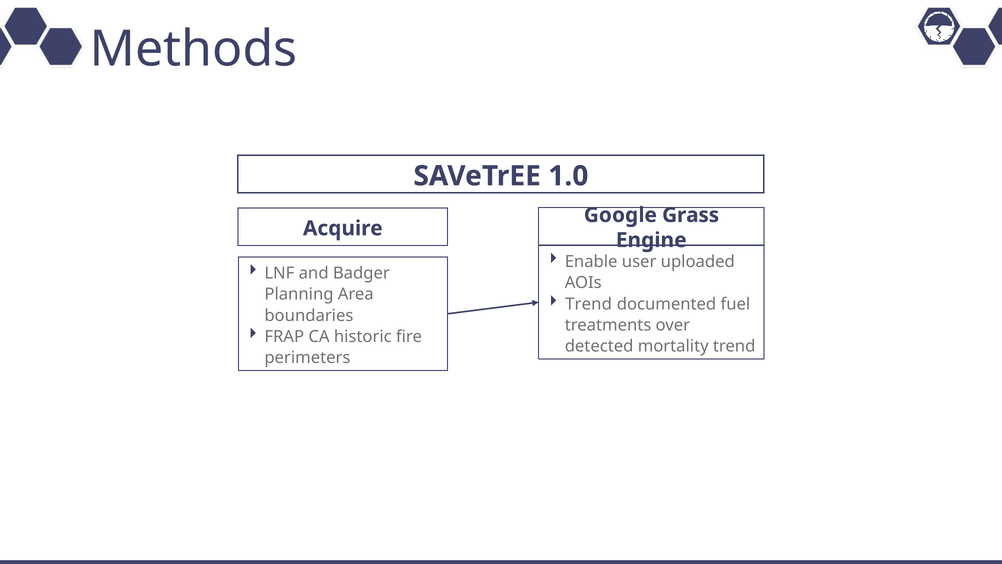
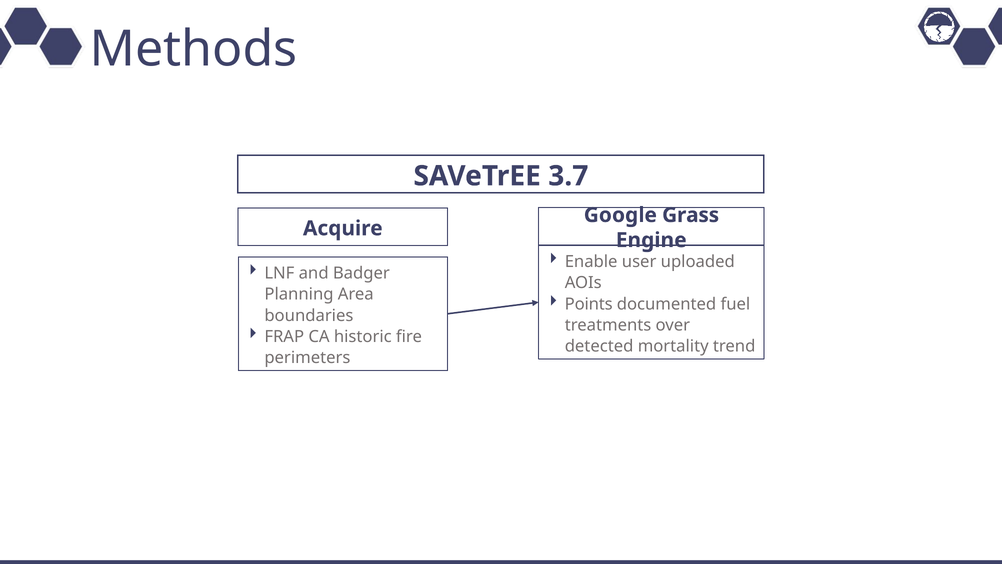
1.0: 1.0 -> 3.7
Trend at (589, 304): Trend -> Points
